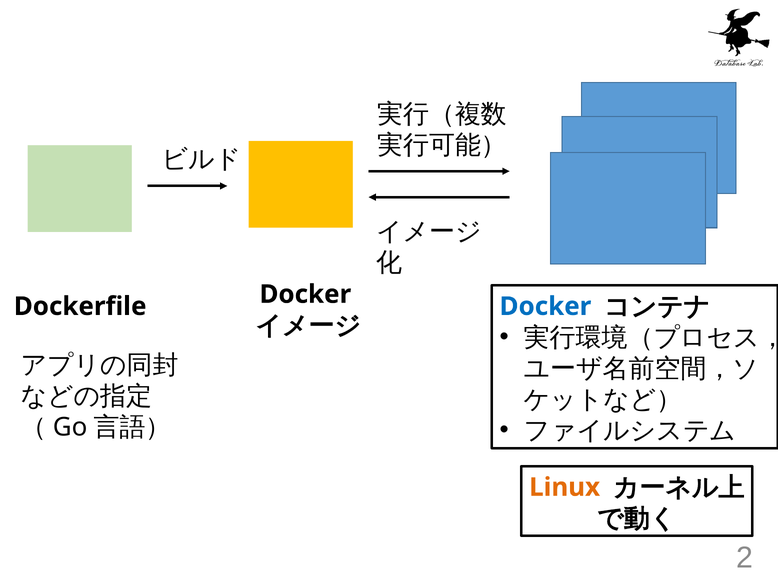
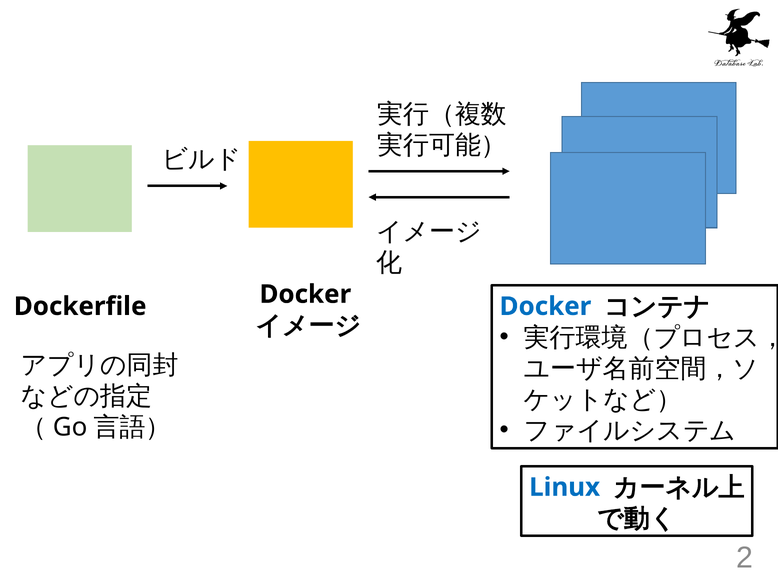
Linux colour: orange -> blue
